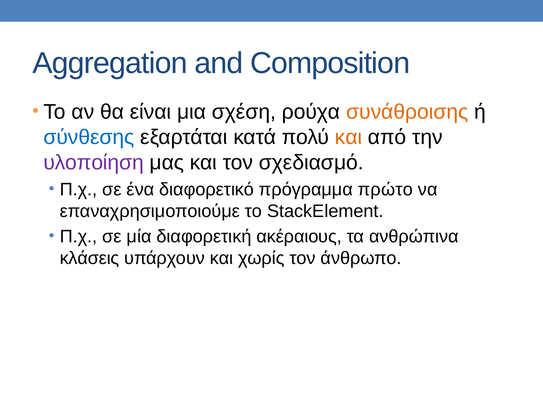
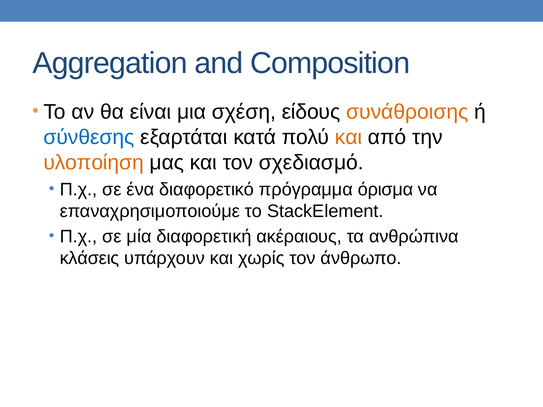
ρούχα: ρούχα -> είδους
υλοποίηση colour: purple -> orange
πρώτο: πρώτο -> όρισμα
